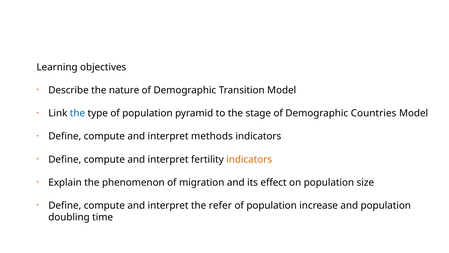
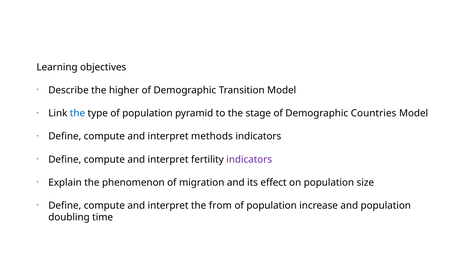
nature: nature -> higher
indicators at (249, 160) colour: orange -> purple
refer: refer -> from
